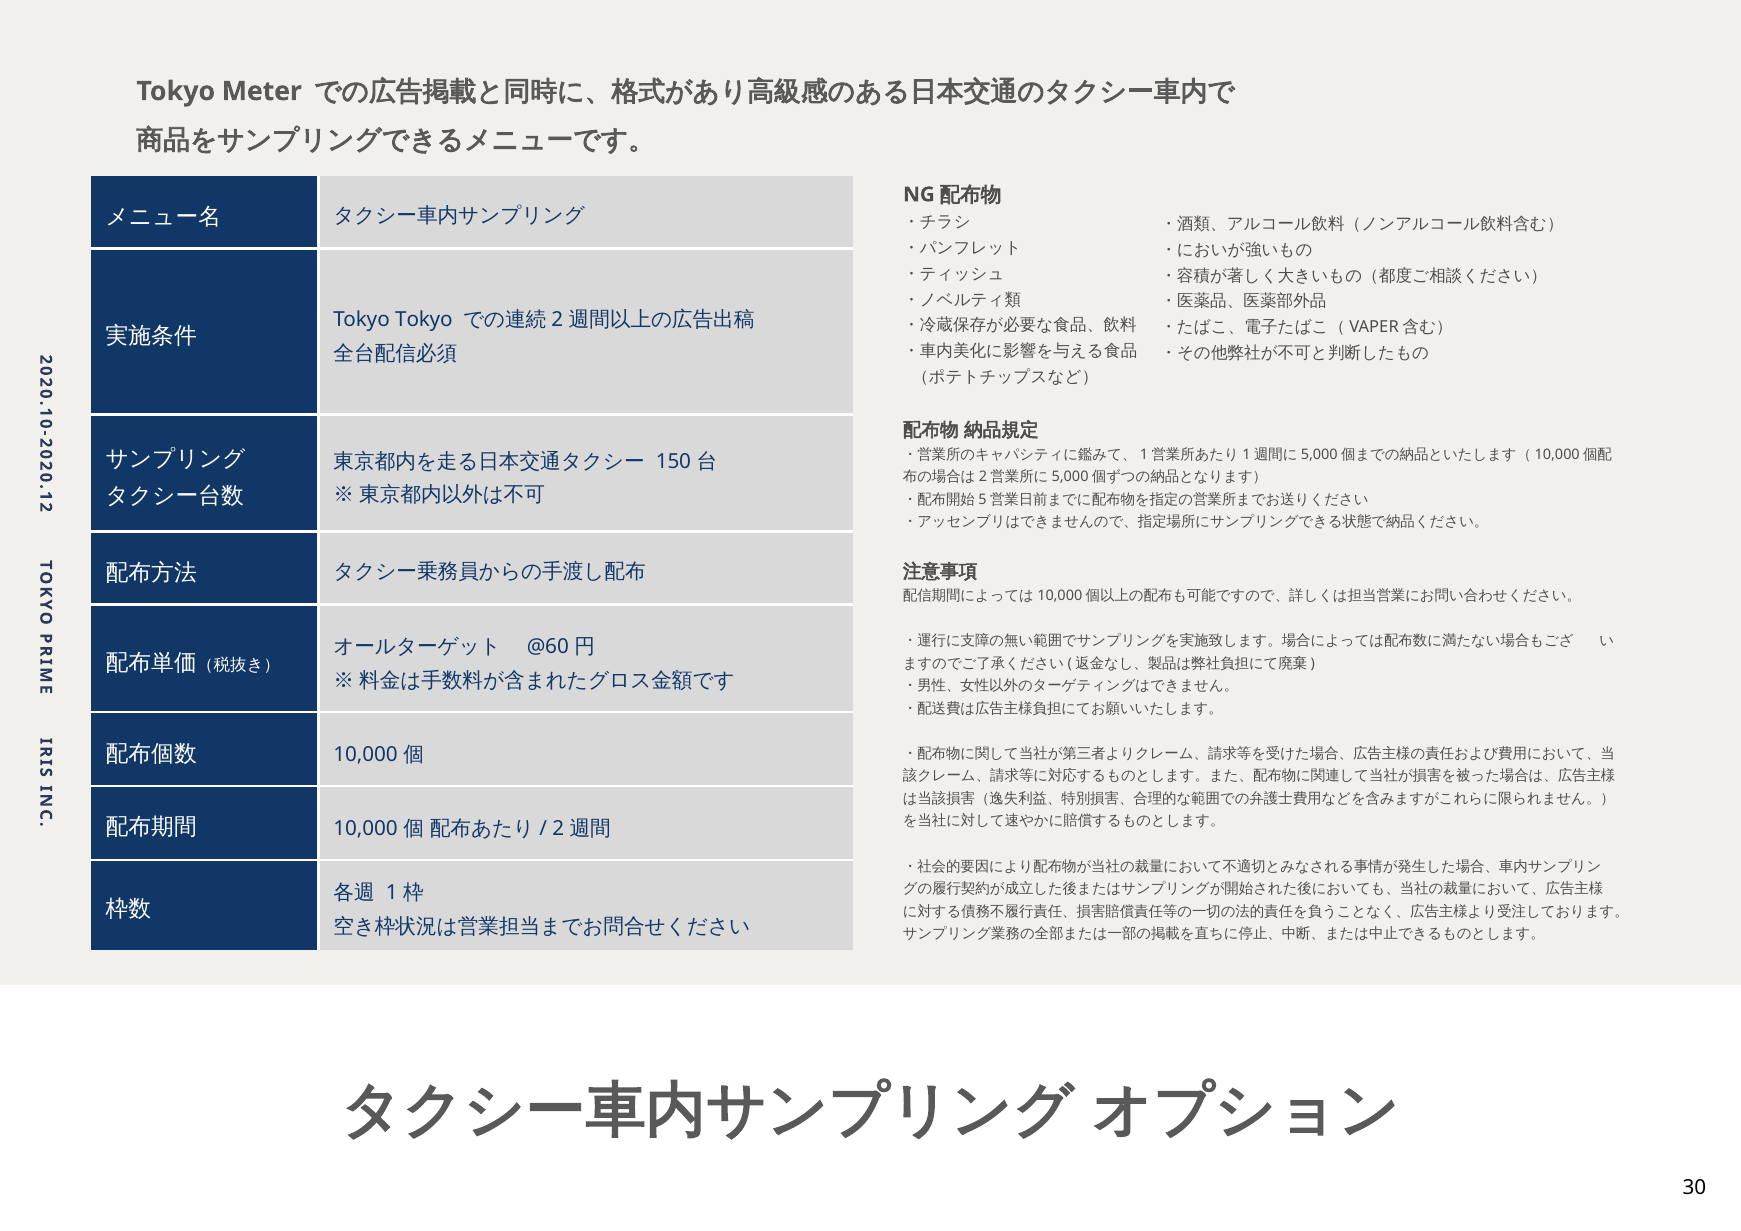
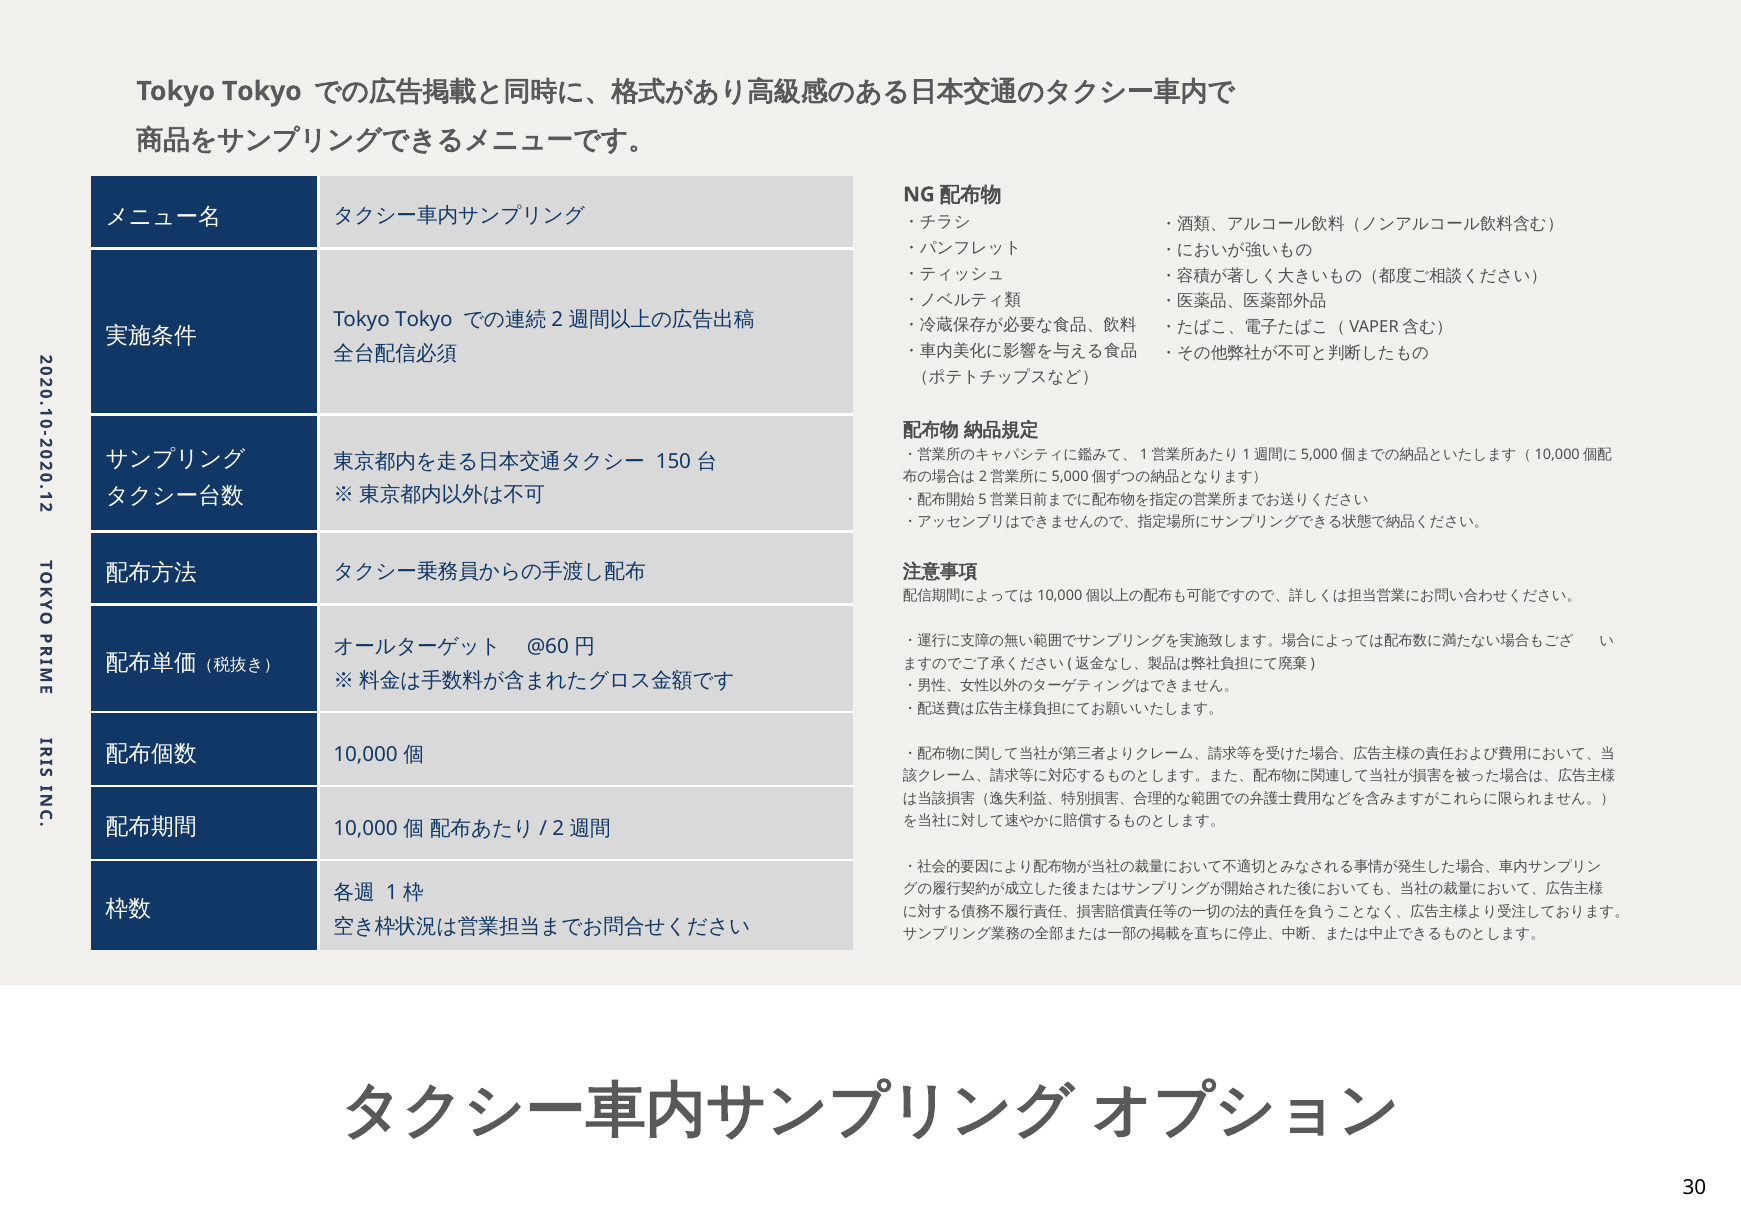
Meter at (262, 91): Meter -> Tokyo
